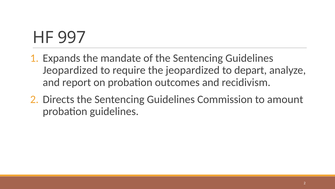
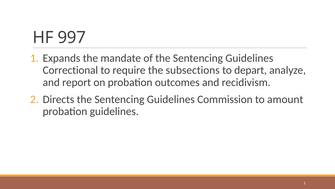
Jeopardized at (70, 70): Jeopardized -> Correctional
the jeopardized: jeopardized -> subsections
